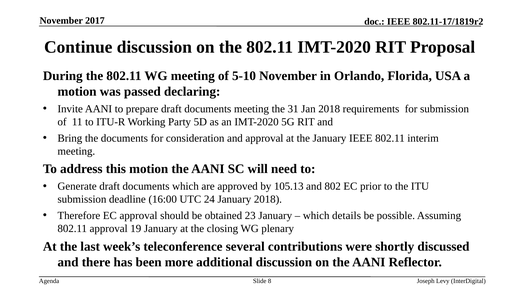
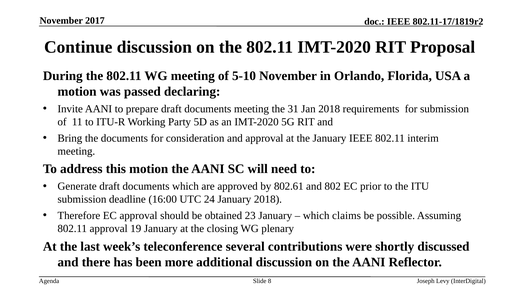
105.13: 105.13 -> 802.61
details: details -> claims
